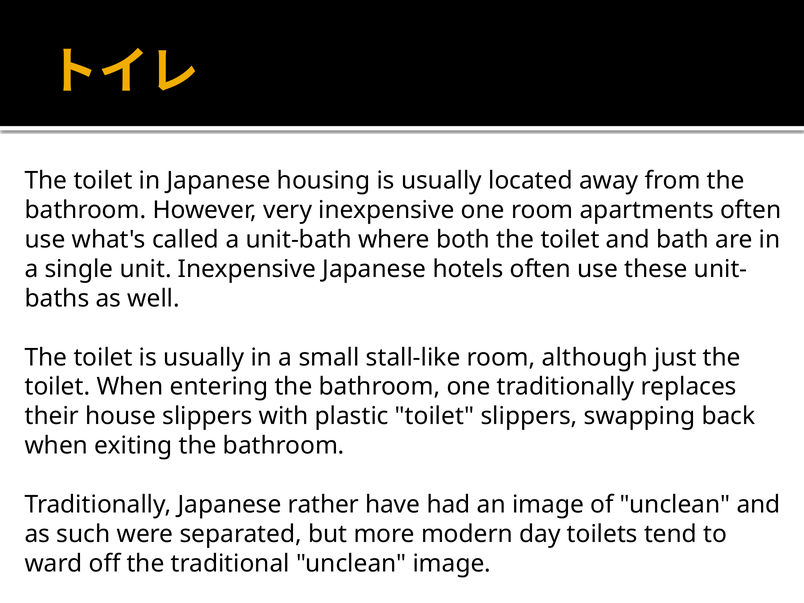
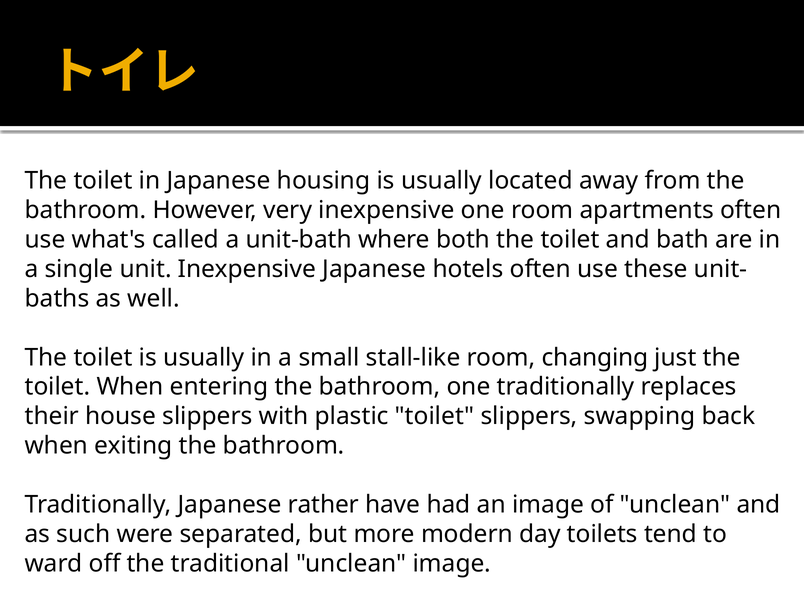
although: although -> changing
